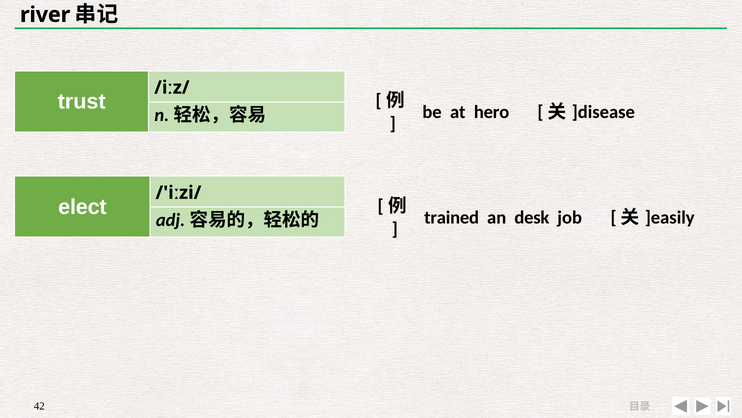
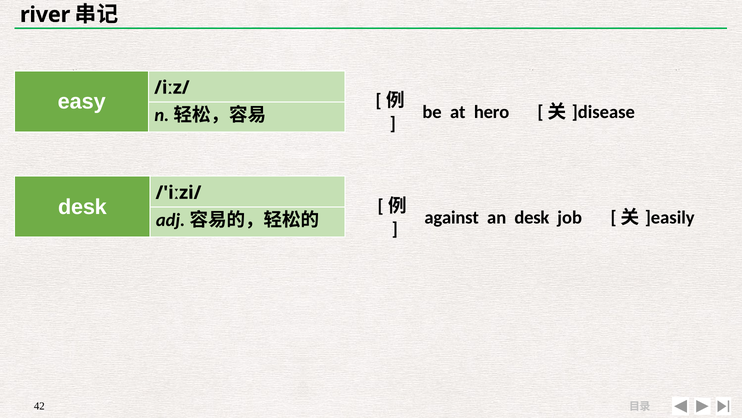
trust: trust -> easy
elect at (82, 207): elect -> desk
trained: trained -> against
